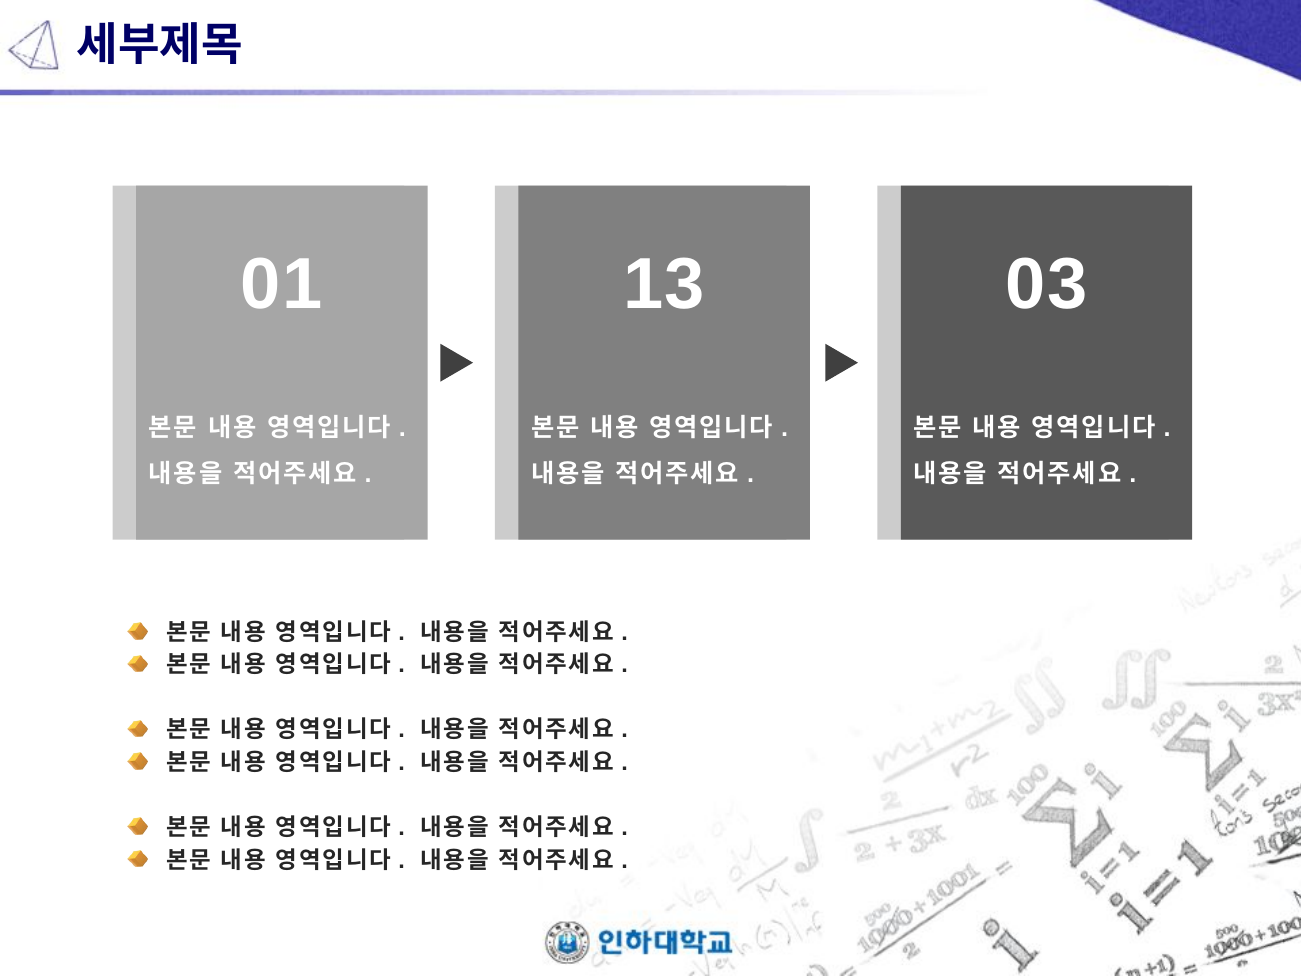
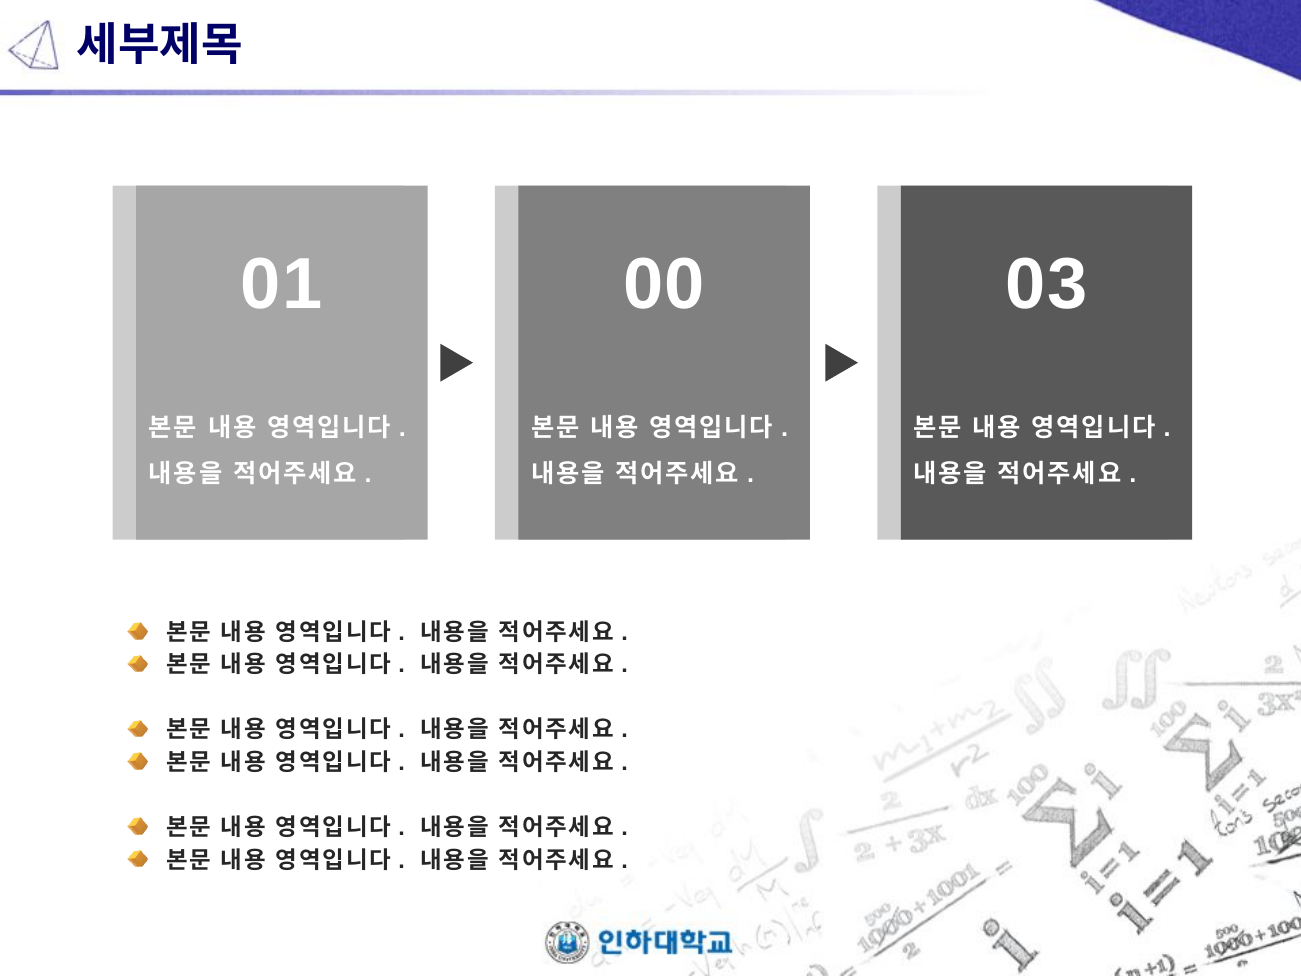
13: 13 -> 00
